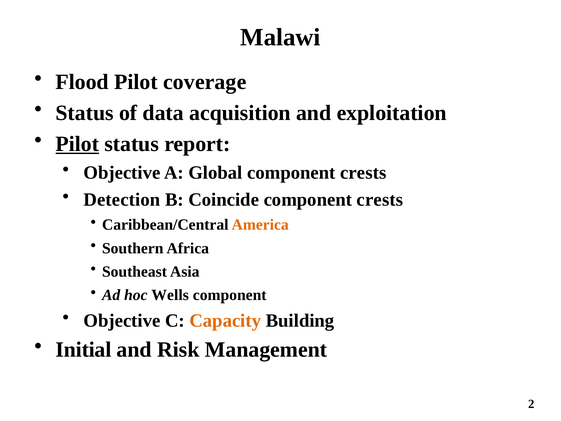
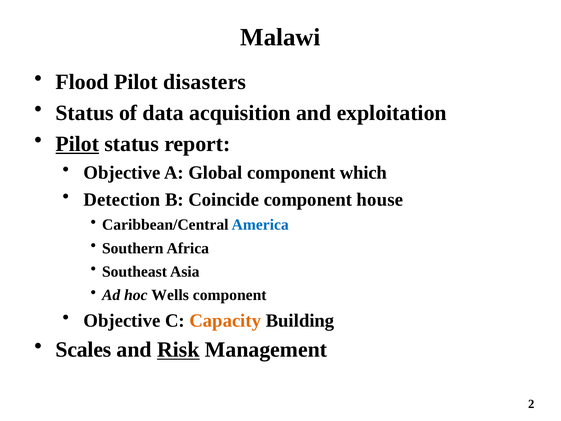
coverage: coverage -> disasters
Global component crests: crests -> which
crests at (380, 200): crests -> house
America colour: orange -> blue
Initial: Initial -> Scales
Risk underline: none -> present
